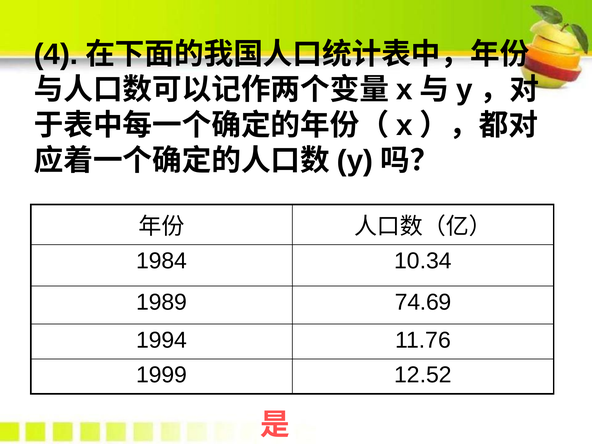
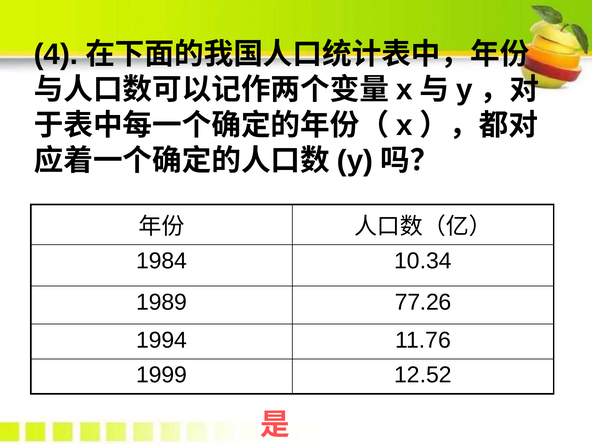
74.69: 74.69 -> 77.26
